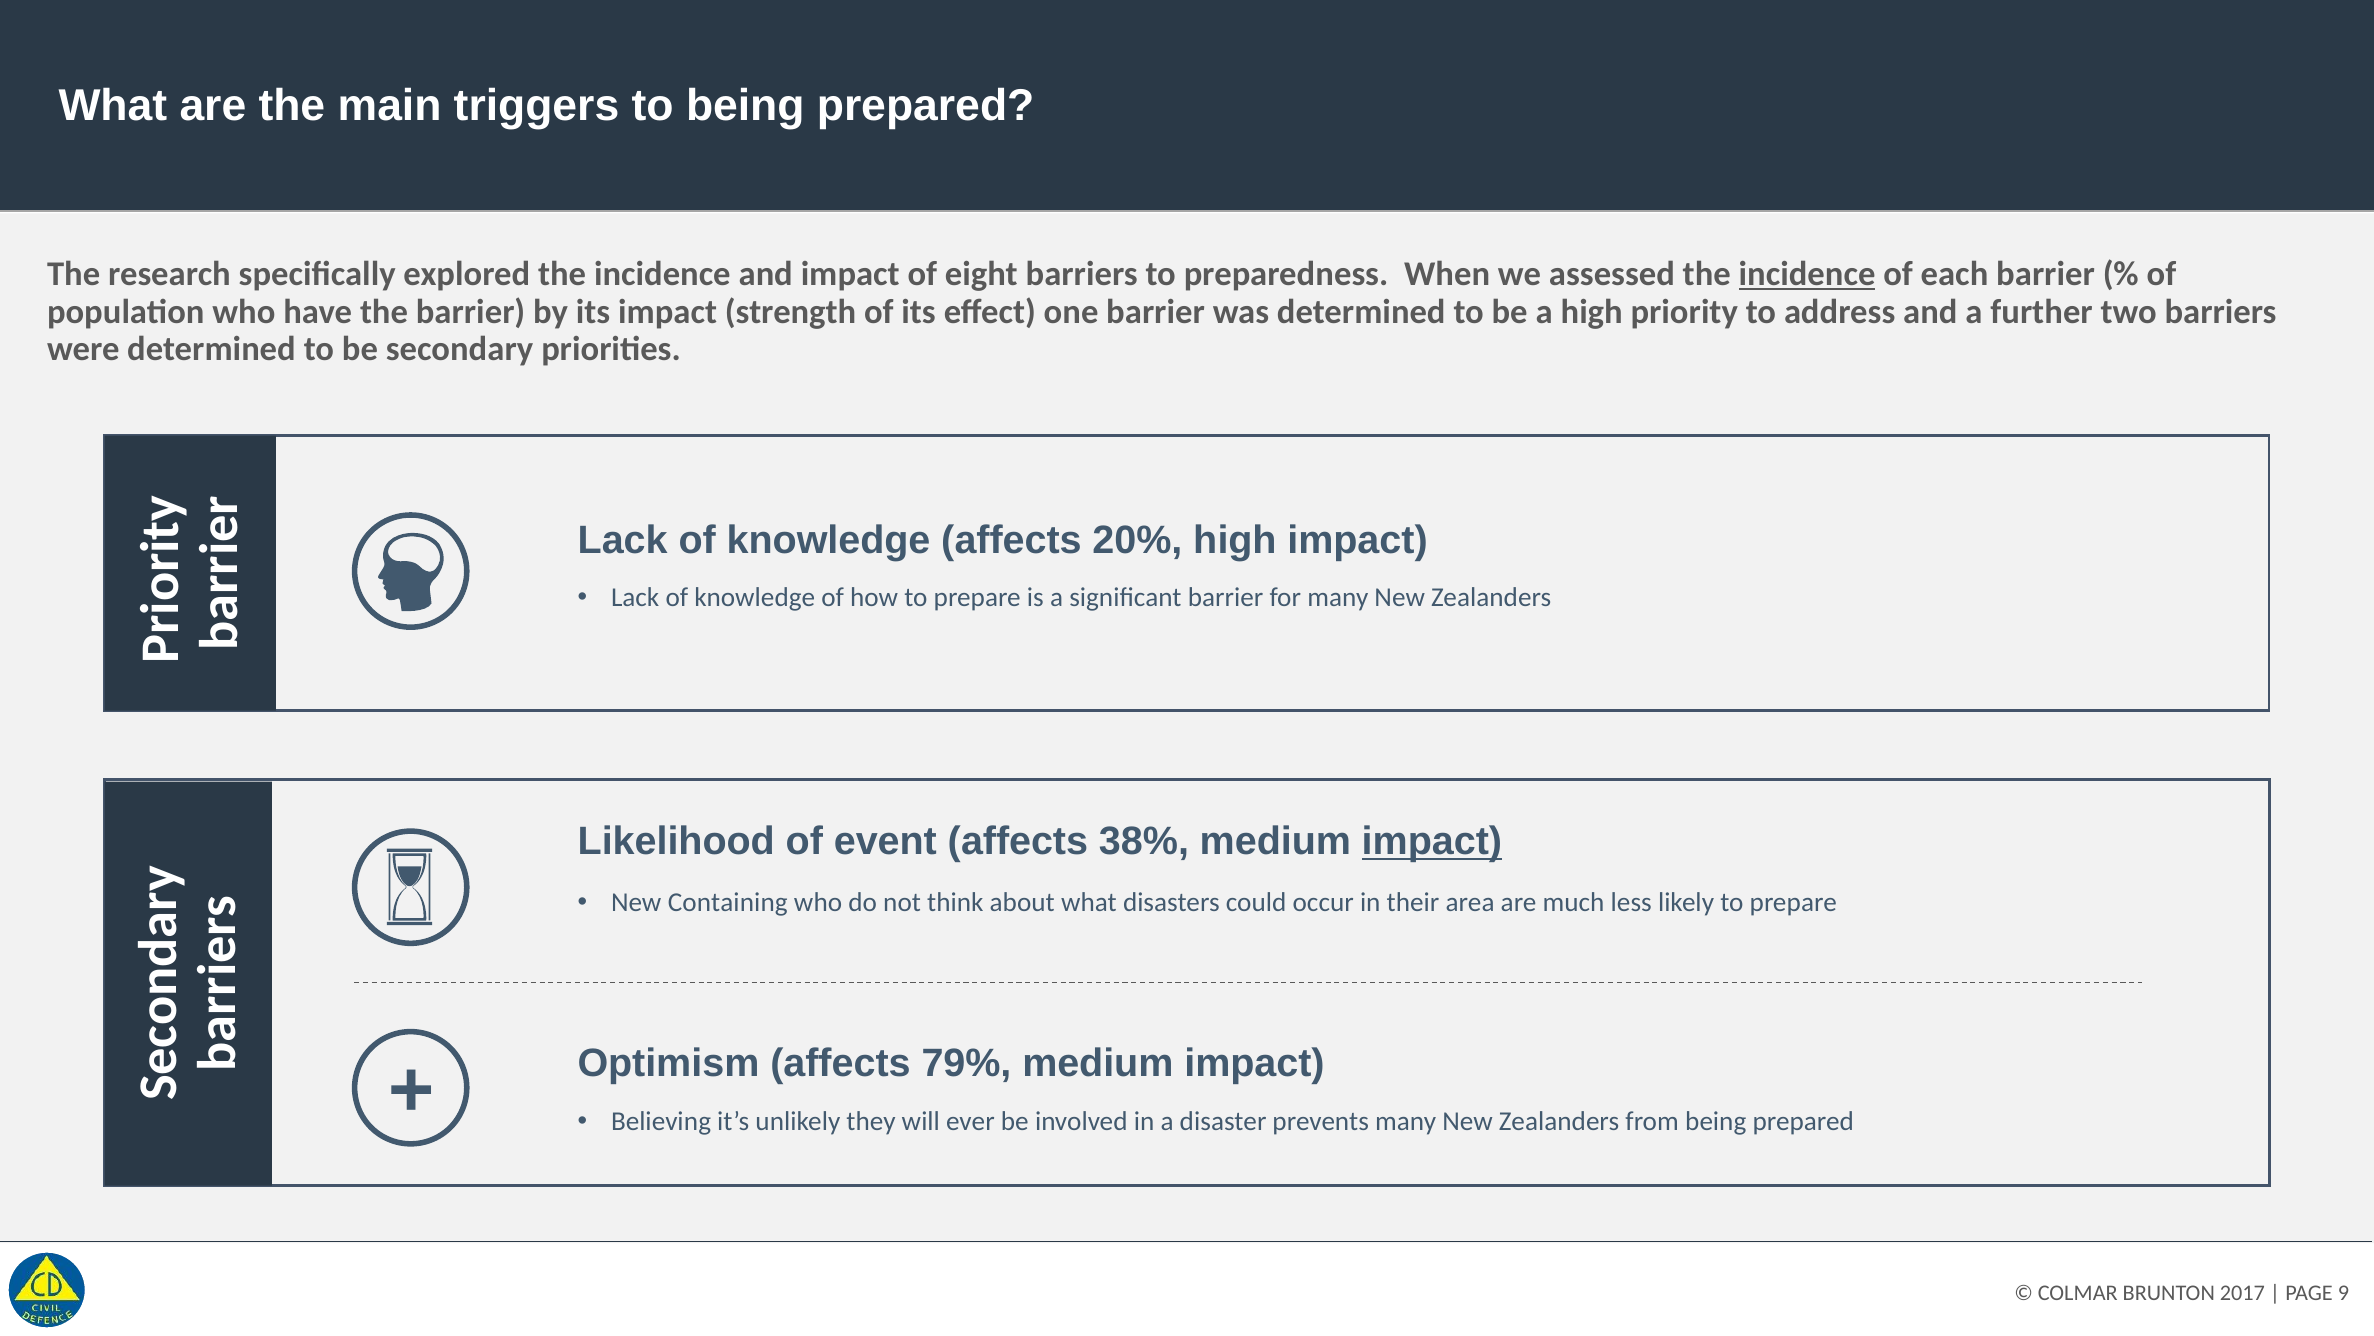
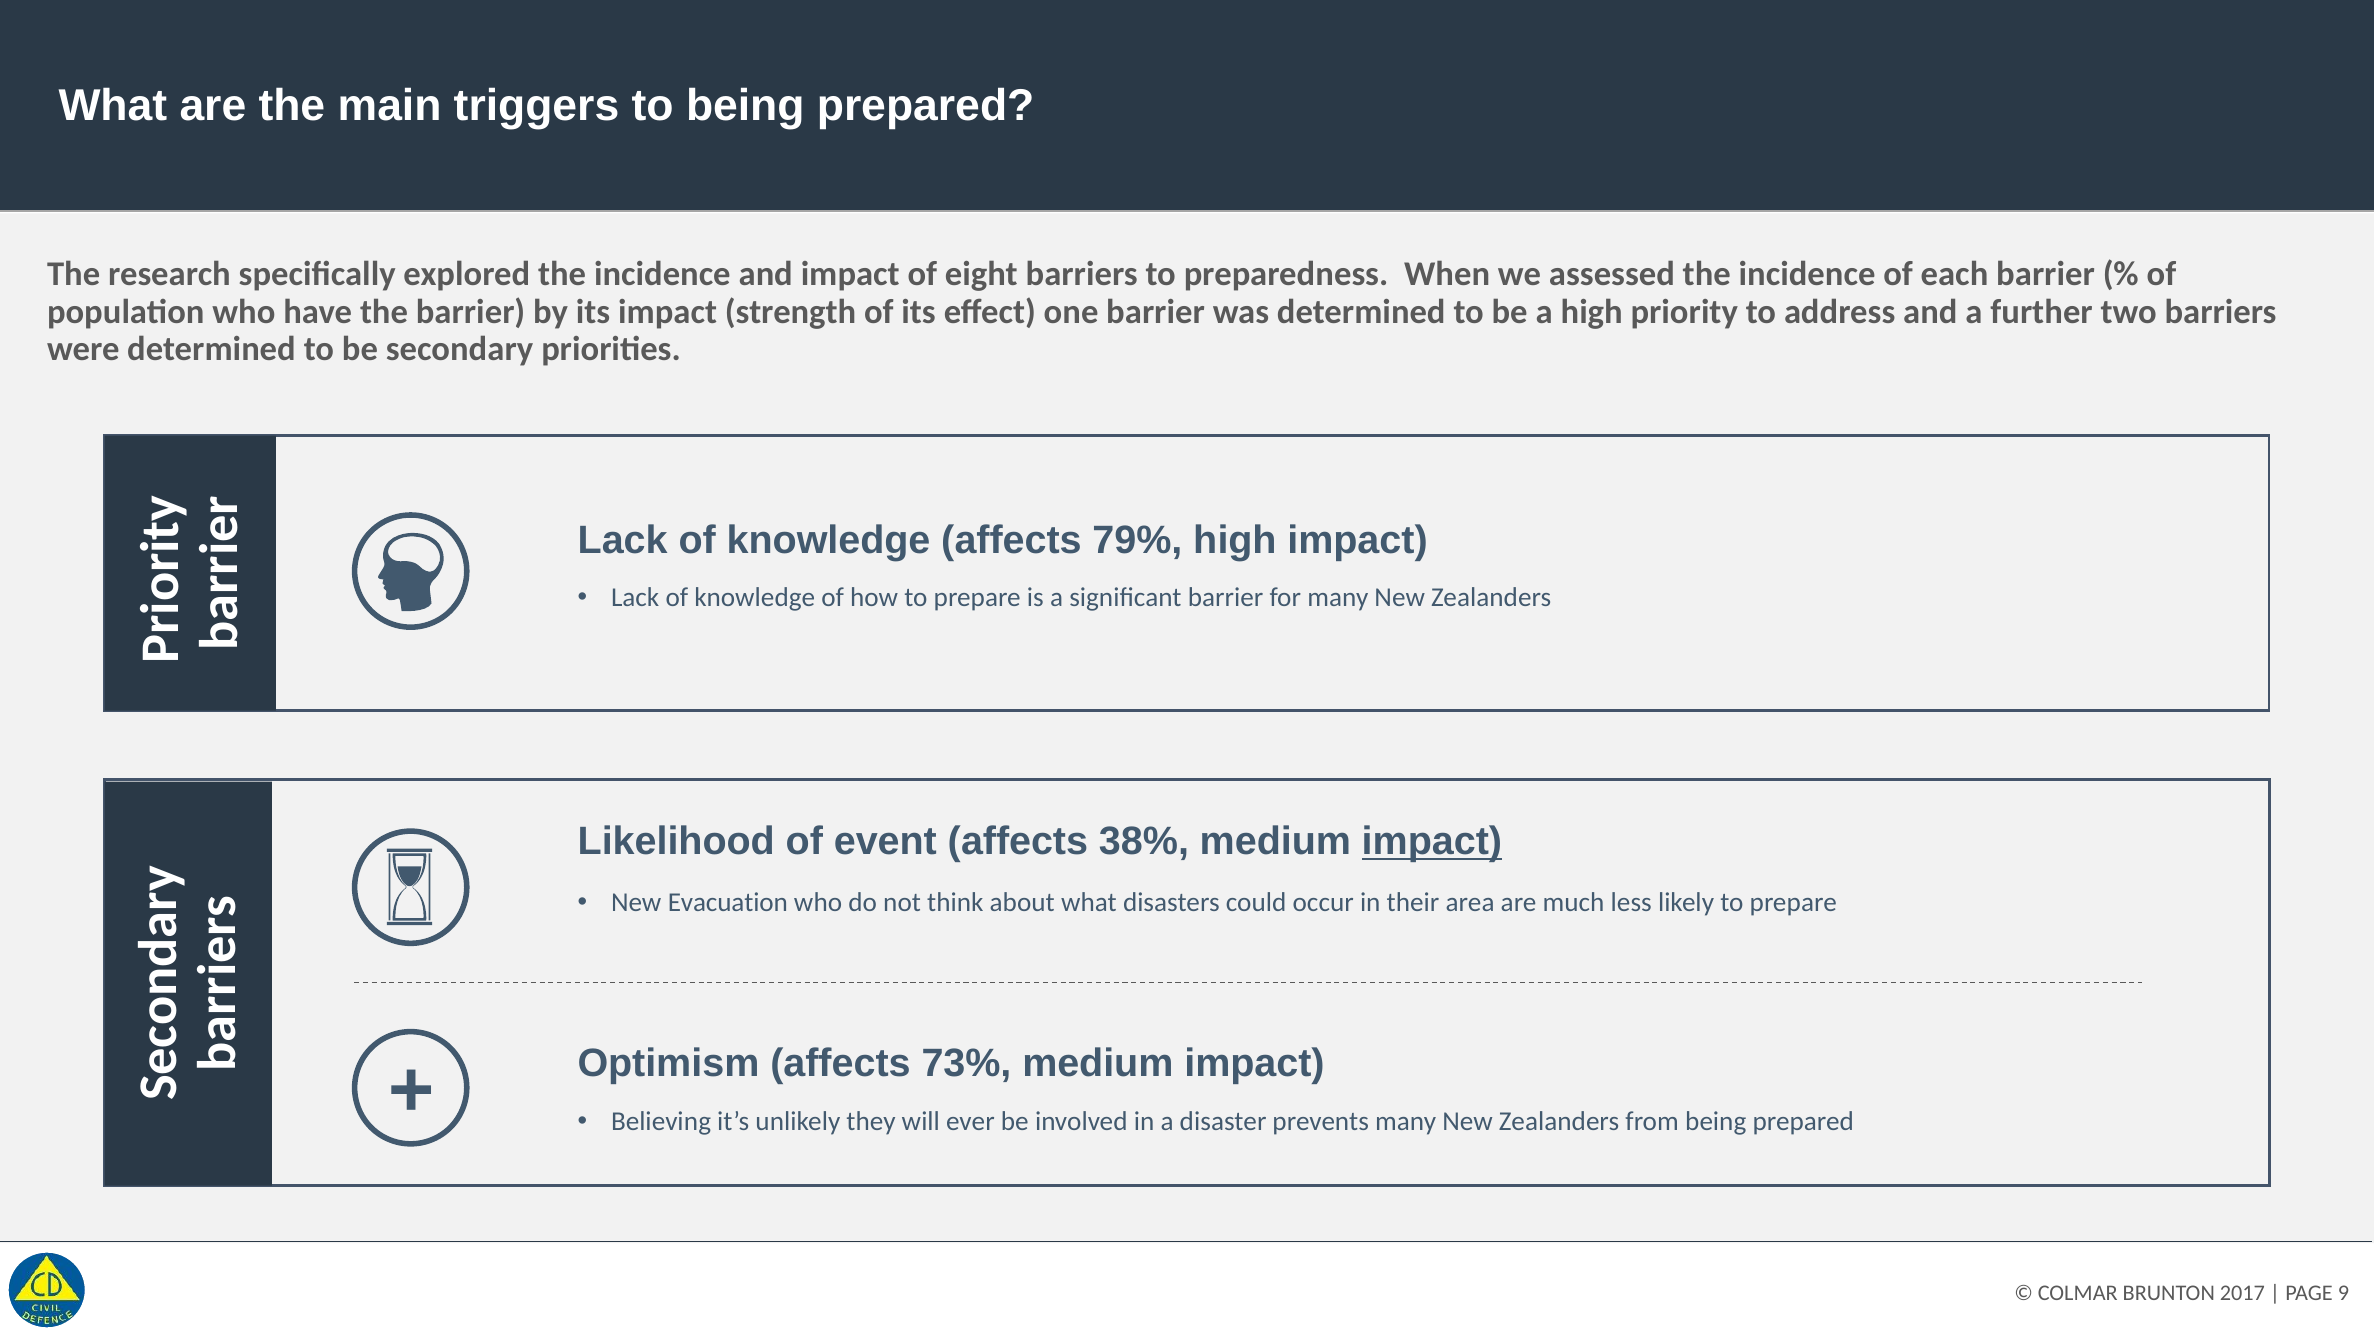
incidence at (1807, 274) underline: present -> none
20%: 20% -> 79%
Containing: Containing -> Evacuation
79%: 79% -> 73%
